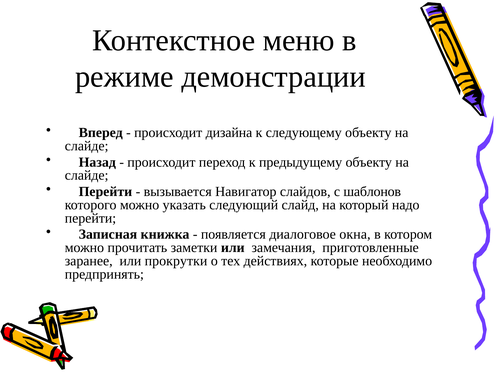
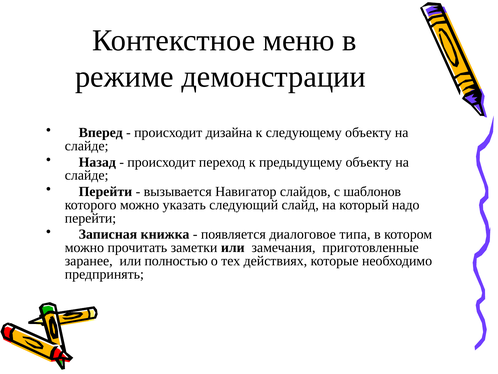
окна: окна -> типа
прокрутки: прокрутки -> полностью
